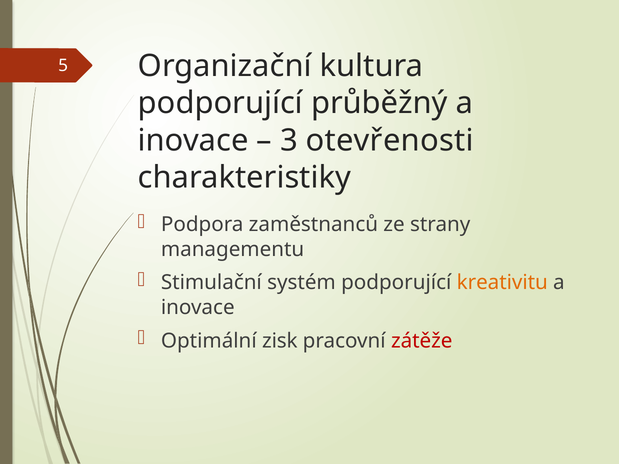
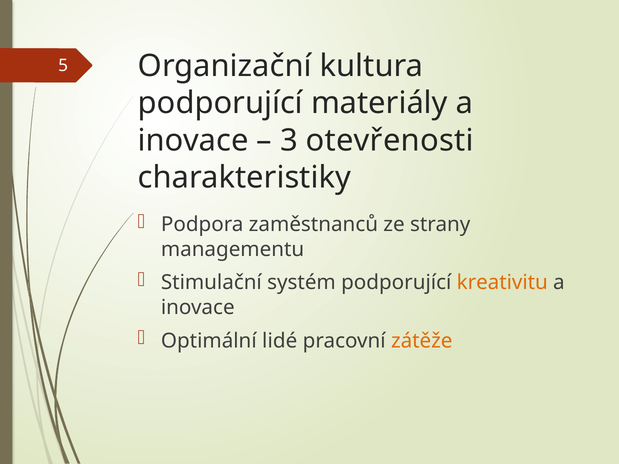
průběžný: průběžný -> materiály
zisk: zisk -> lidé
zátěže colour: red -> orange
